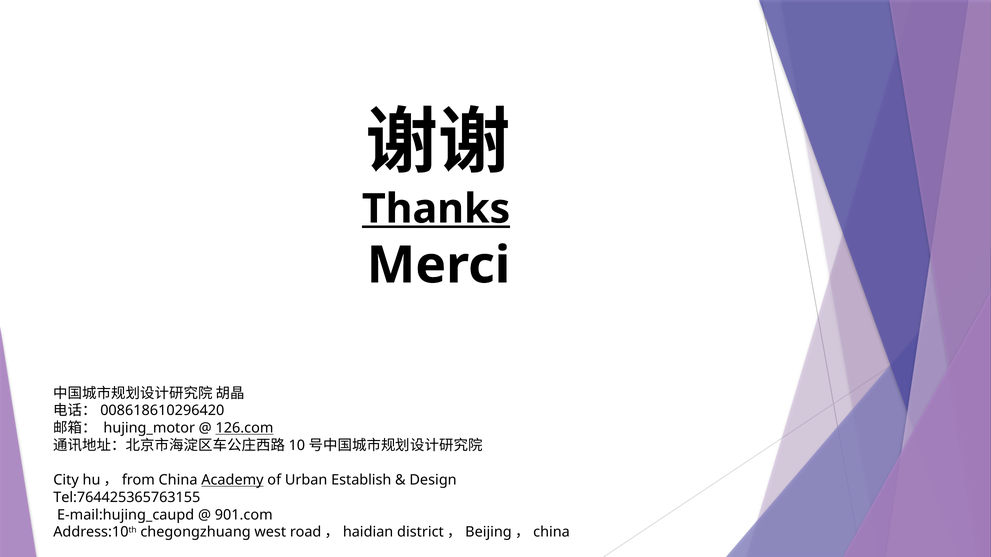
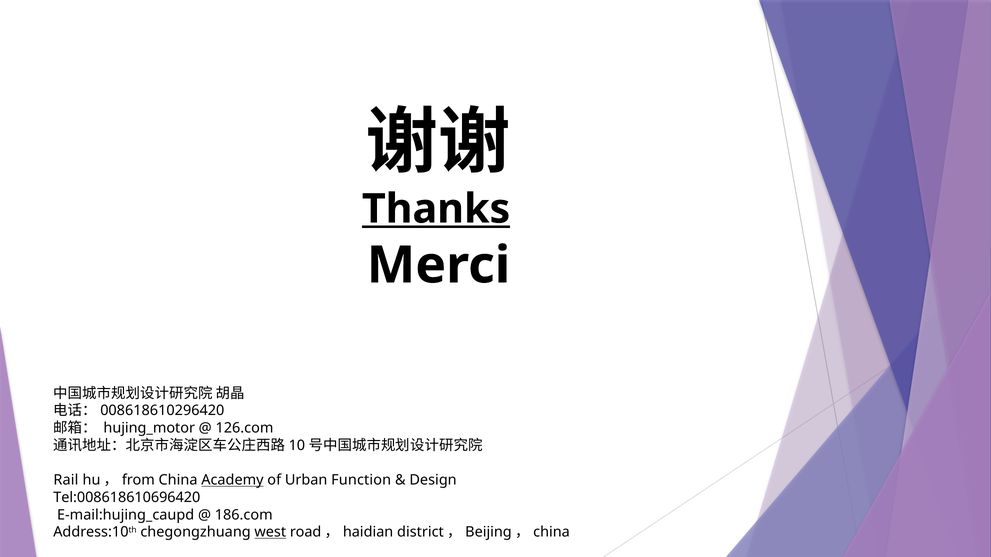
126.com underline: present -> none
City: City -> Rail
Establish: Establish -> Function
Tel:764425365763155: Tel:764425365763155 -> Tel:008618610696420
901.com: 901.com -> 186.com
west underline: none -> present
